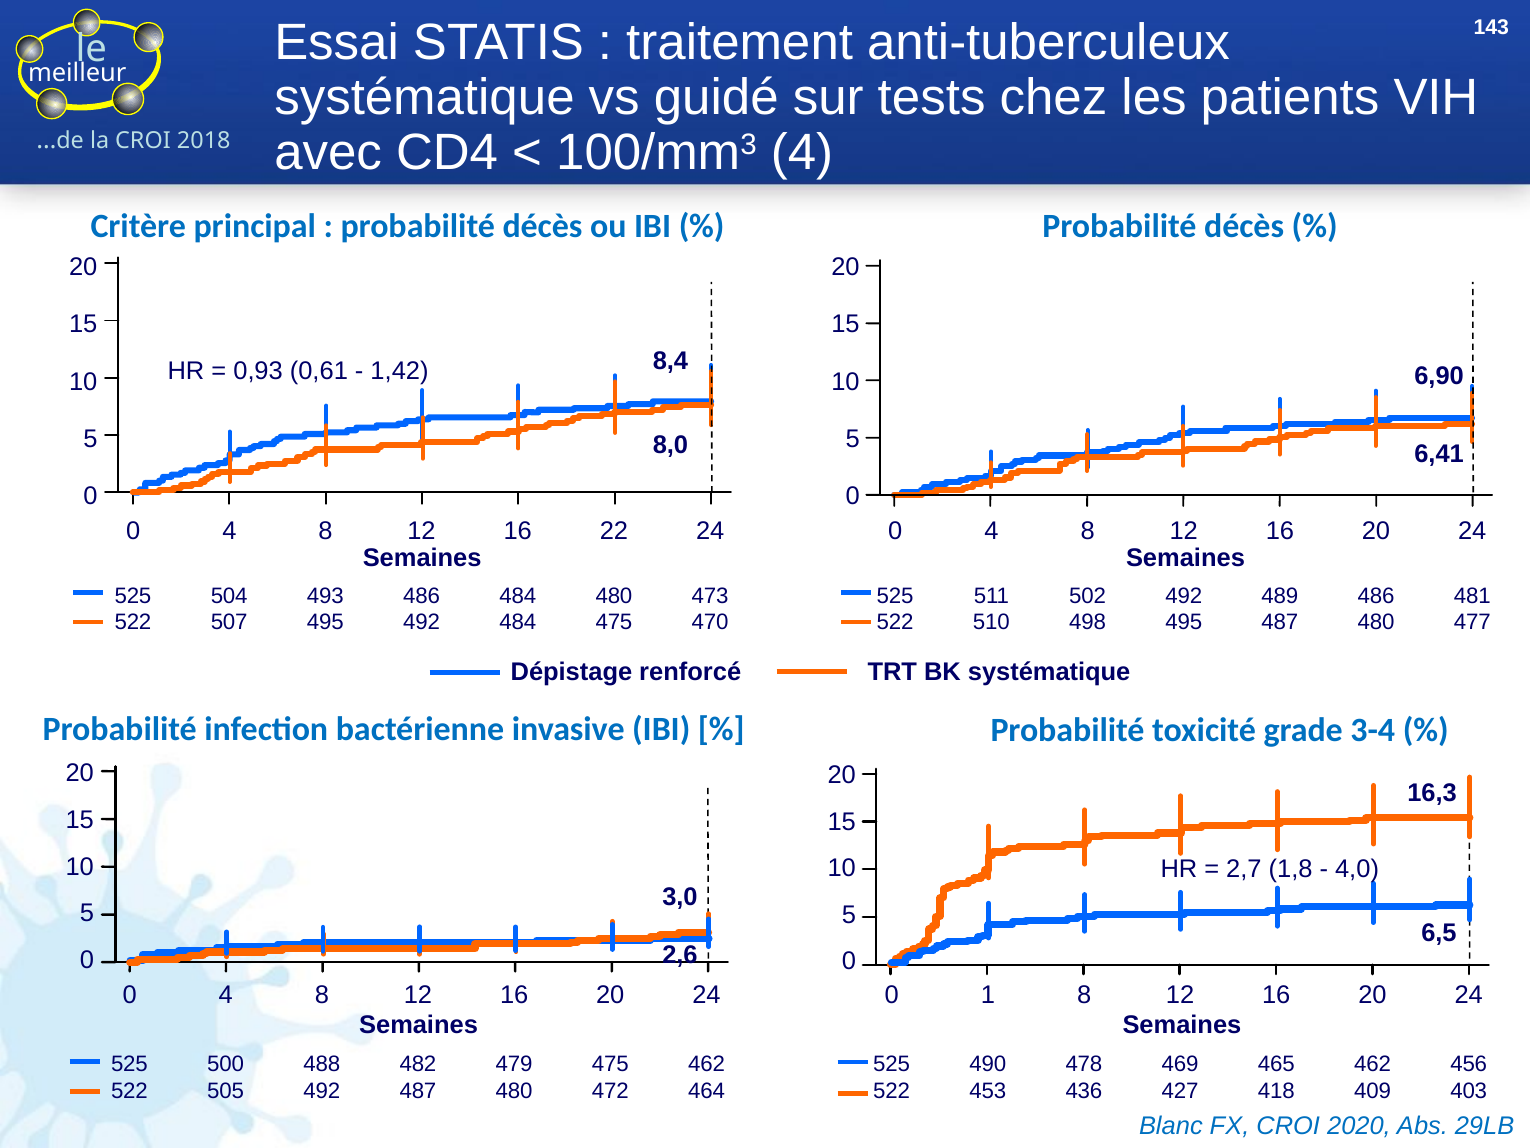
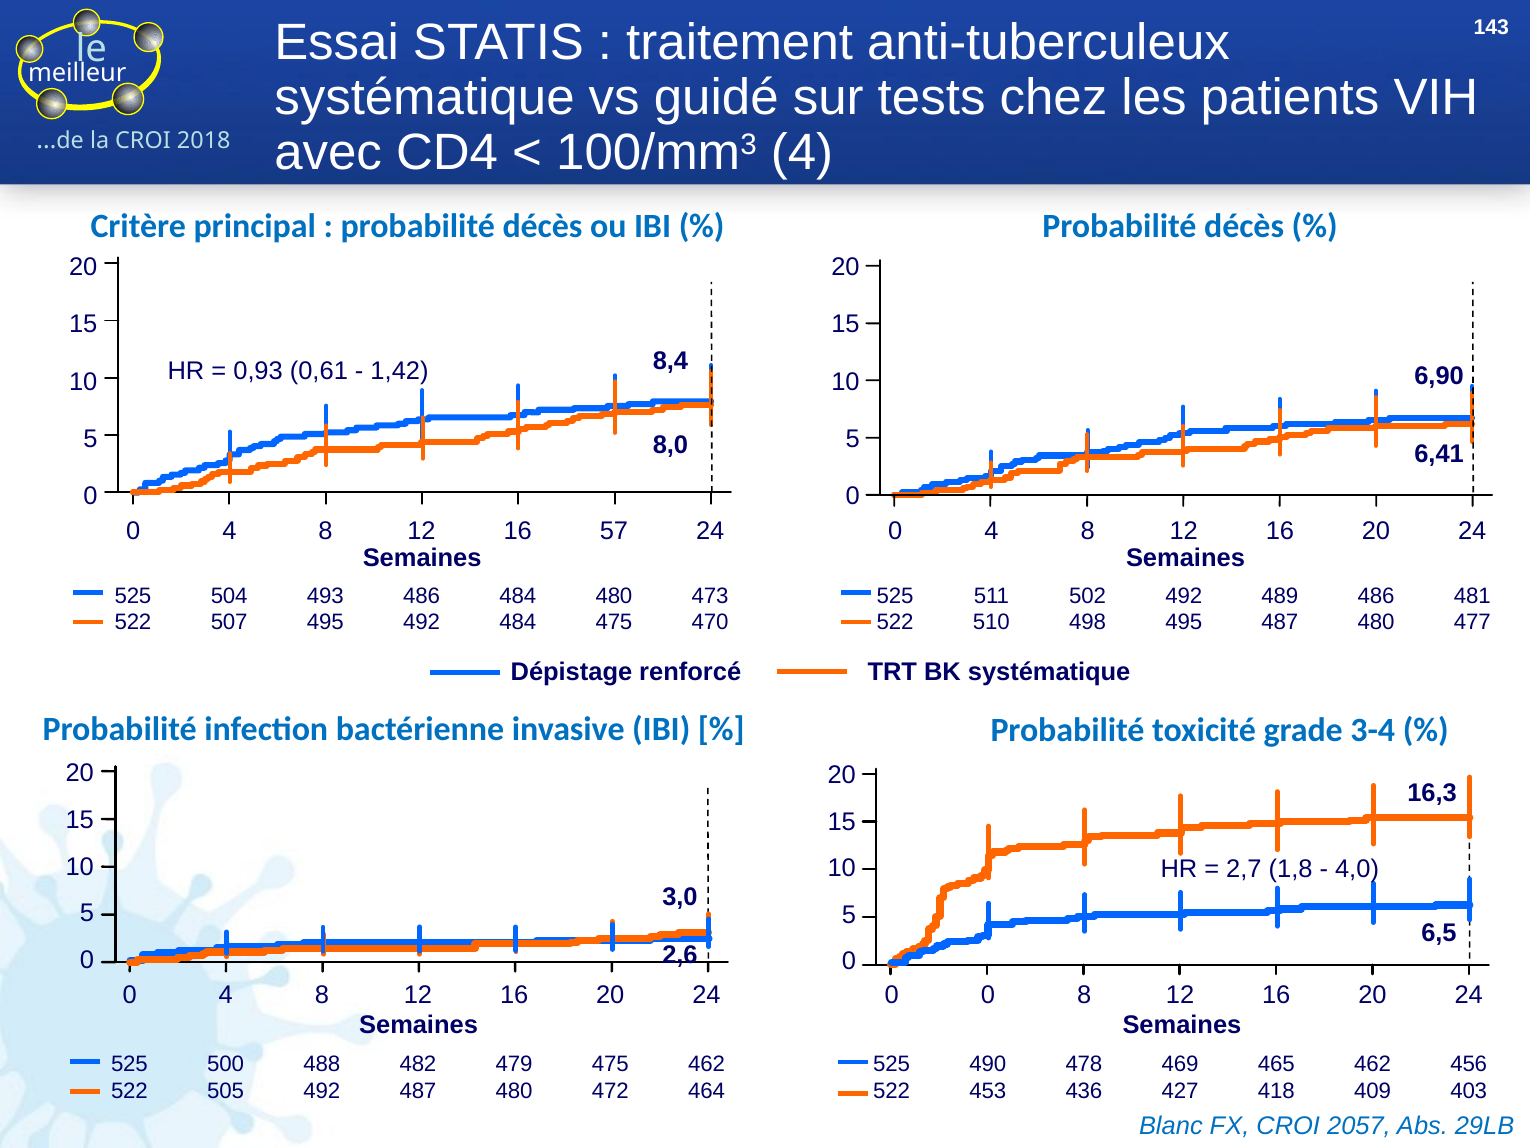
22: 22 -> 57
0 1: 1 -> 0
2020: 2020 -> 2057
